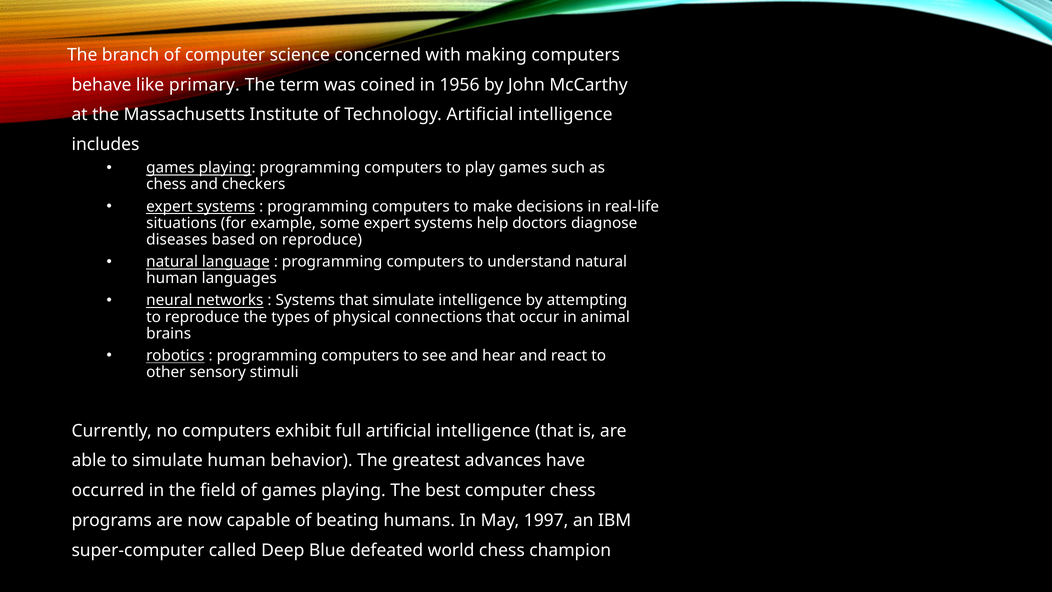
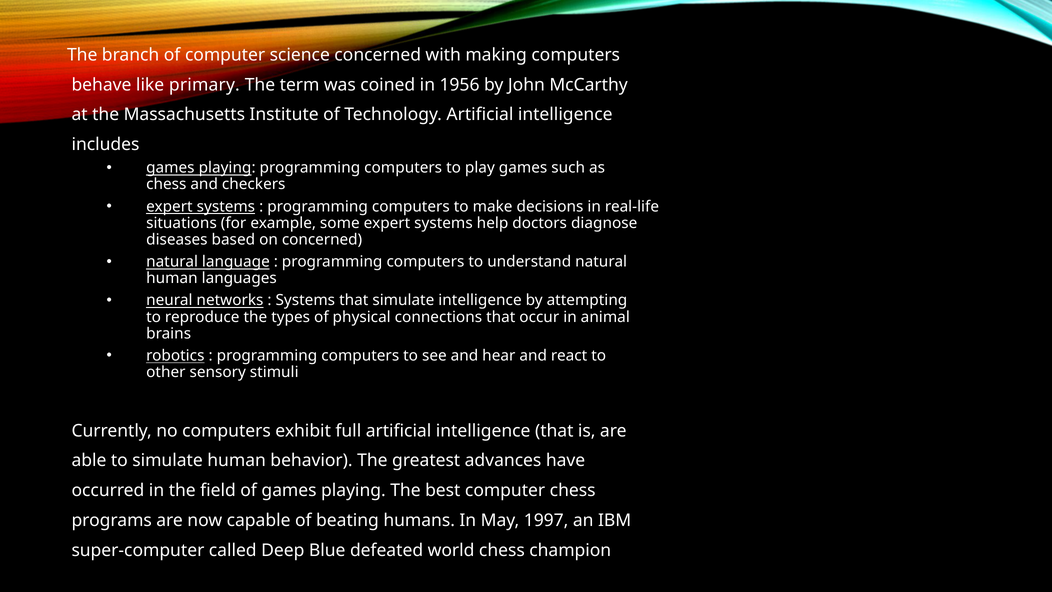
on reproduce: reproduce -> concerned
